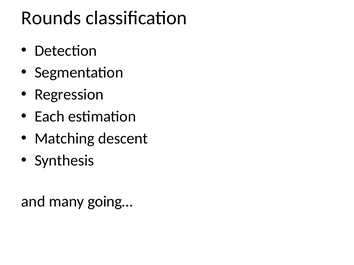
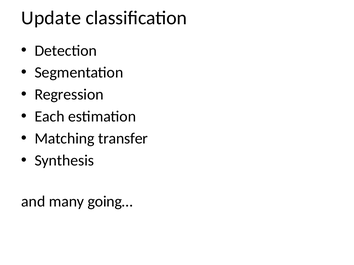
Rounds: Rounds -> Update
descent: descent -> transfer
